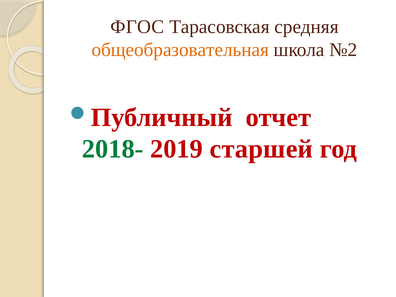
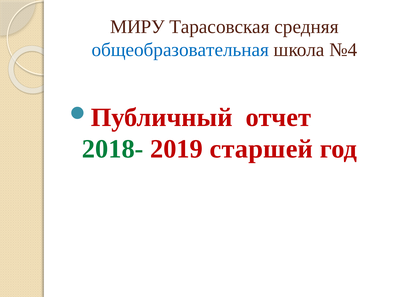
ФГОС: ФГОС -> МИРУ
общеобразовательная colour: orange -> blue
№2: №2 -> №4
